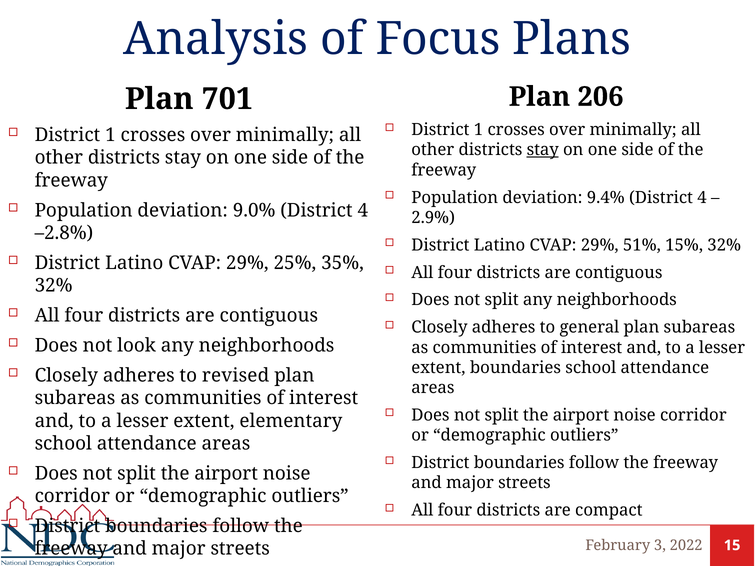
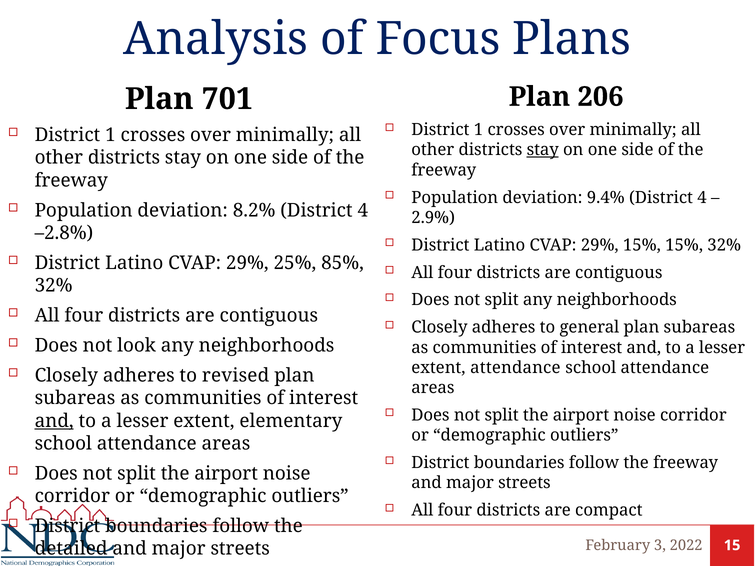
9.0%: 9.0% -> 8.2%
29% 51%: 51% -> 15%
35%: 35% -> 85%
extent boundaries: boundaries -> attendance
and at (54, 421) underline: none -> present
freeway at (71, 549): freeway -> detailed
